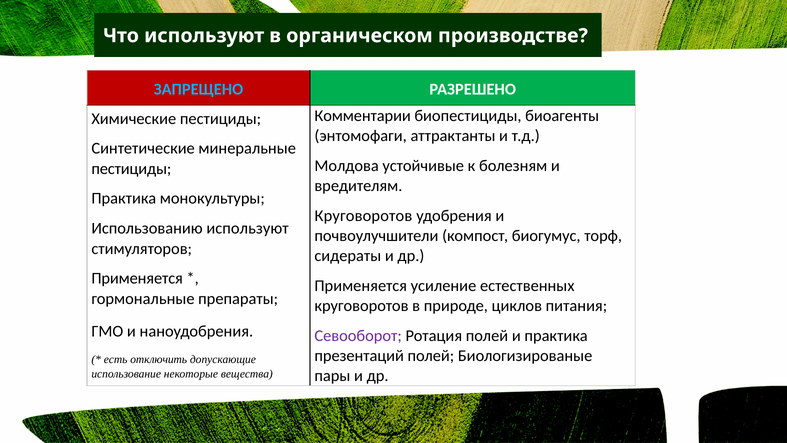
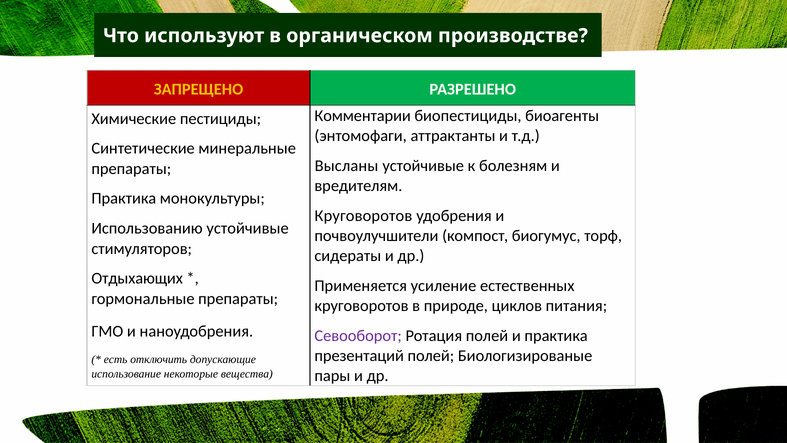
ЗАПРЕЩЕНО colour: light blue -> yellow
Молдова: Молдова -> Высланы
пестициды at (131, 169): пестициды -> препараты
Использованию используют: используют -> устойчивые
Применяется at (137, 278): Применяется -> Отдыхающих
